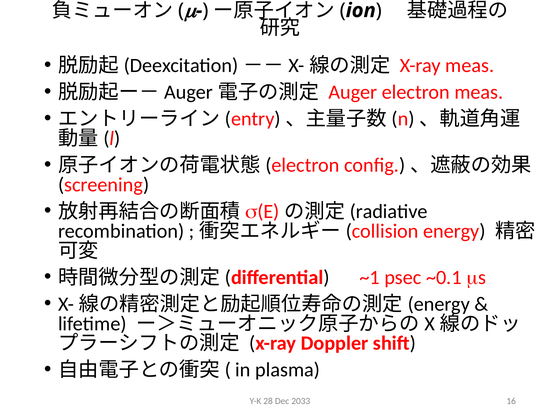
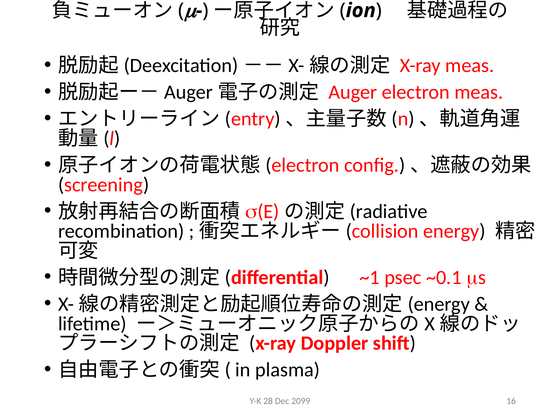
2033: 2033 -> 2099
